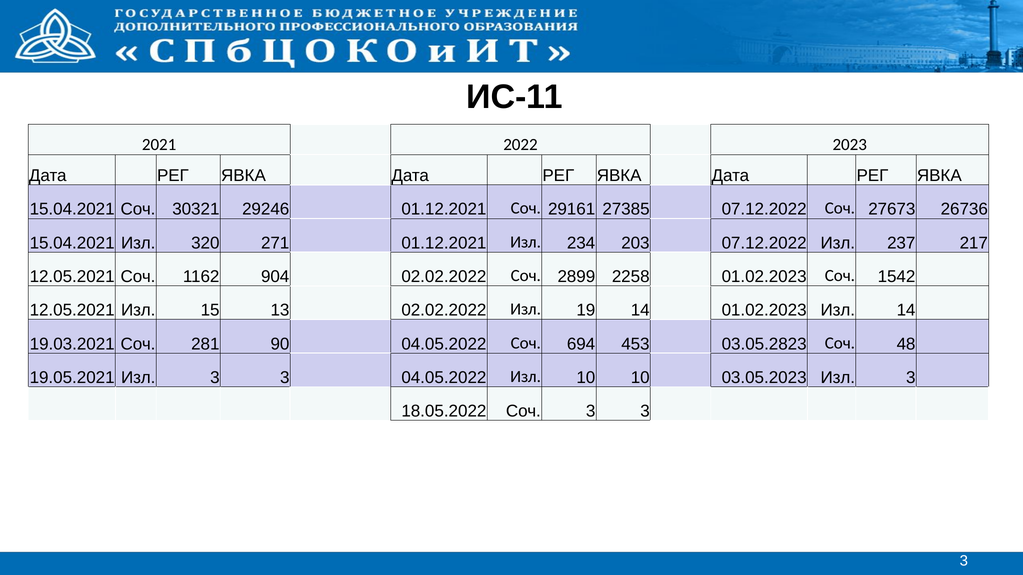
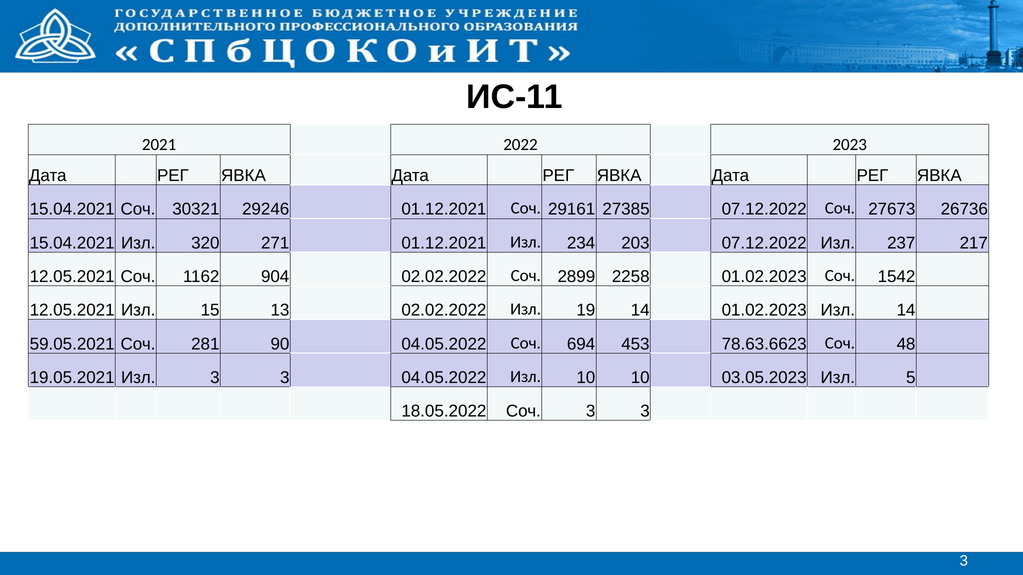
19.03.2021: 19.03.2021 -> 59.05.2021
03.05.2823: 03.05.2823 -> 78.63.6623
03.05.2023 Изл 3: 3 -> 5
